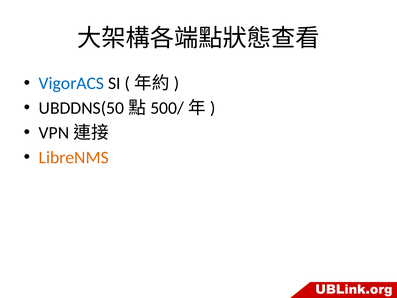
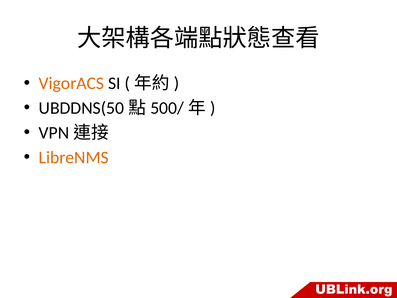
VigorACS colour: blue -> orange
